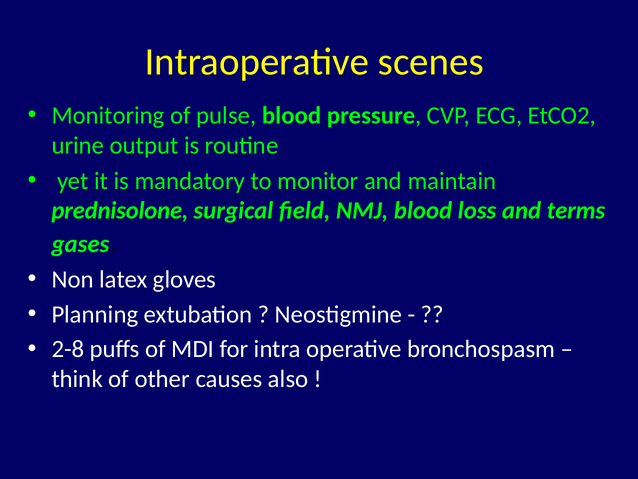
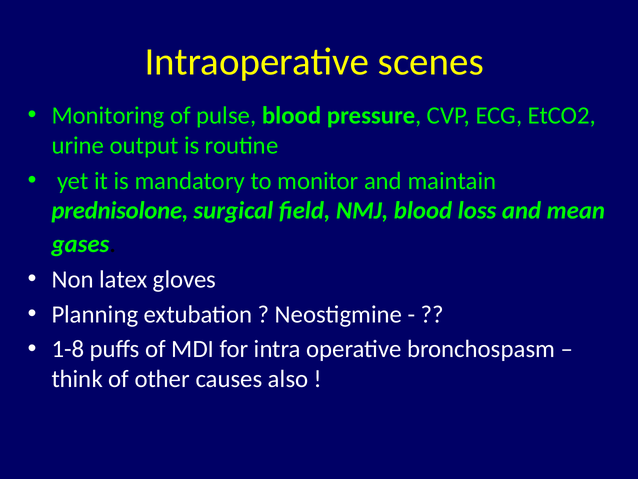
terms: terms -> mean
2-8: 2-8 -> 1-8
